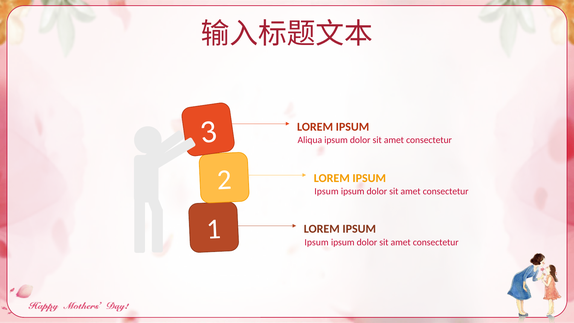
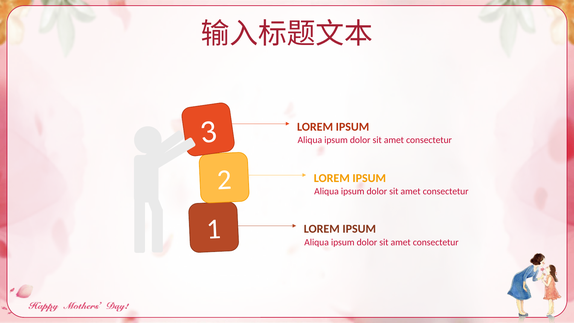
Ipsum at (326, 191): Ipsum -> Aliqua
Ipsum at (317, 242): Ipsum -> Aliqua
